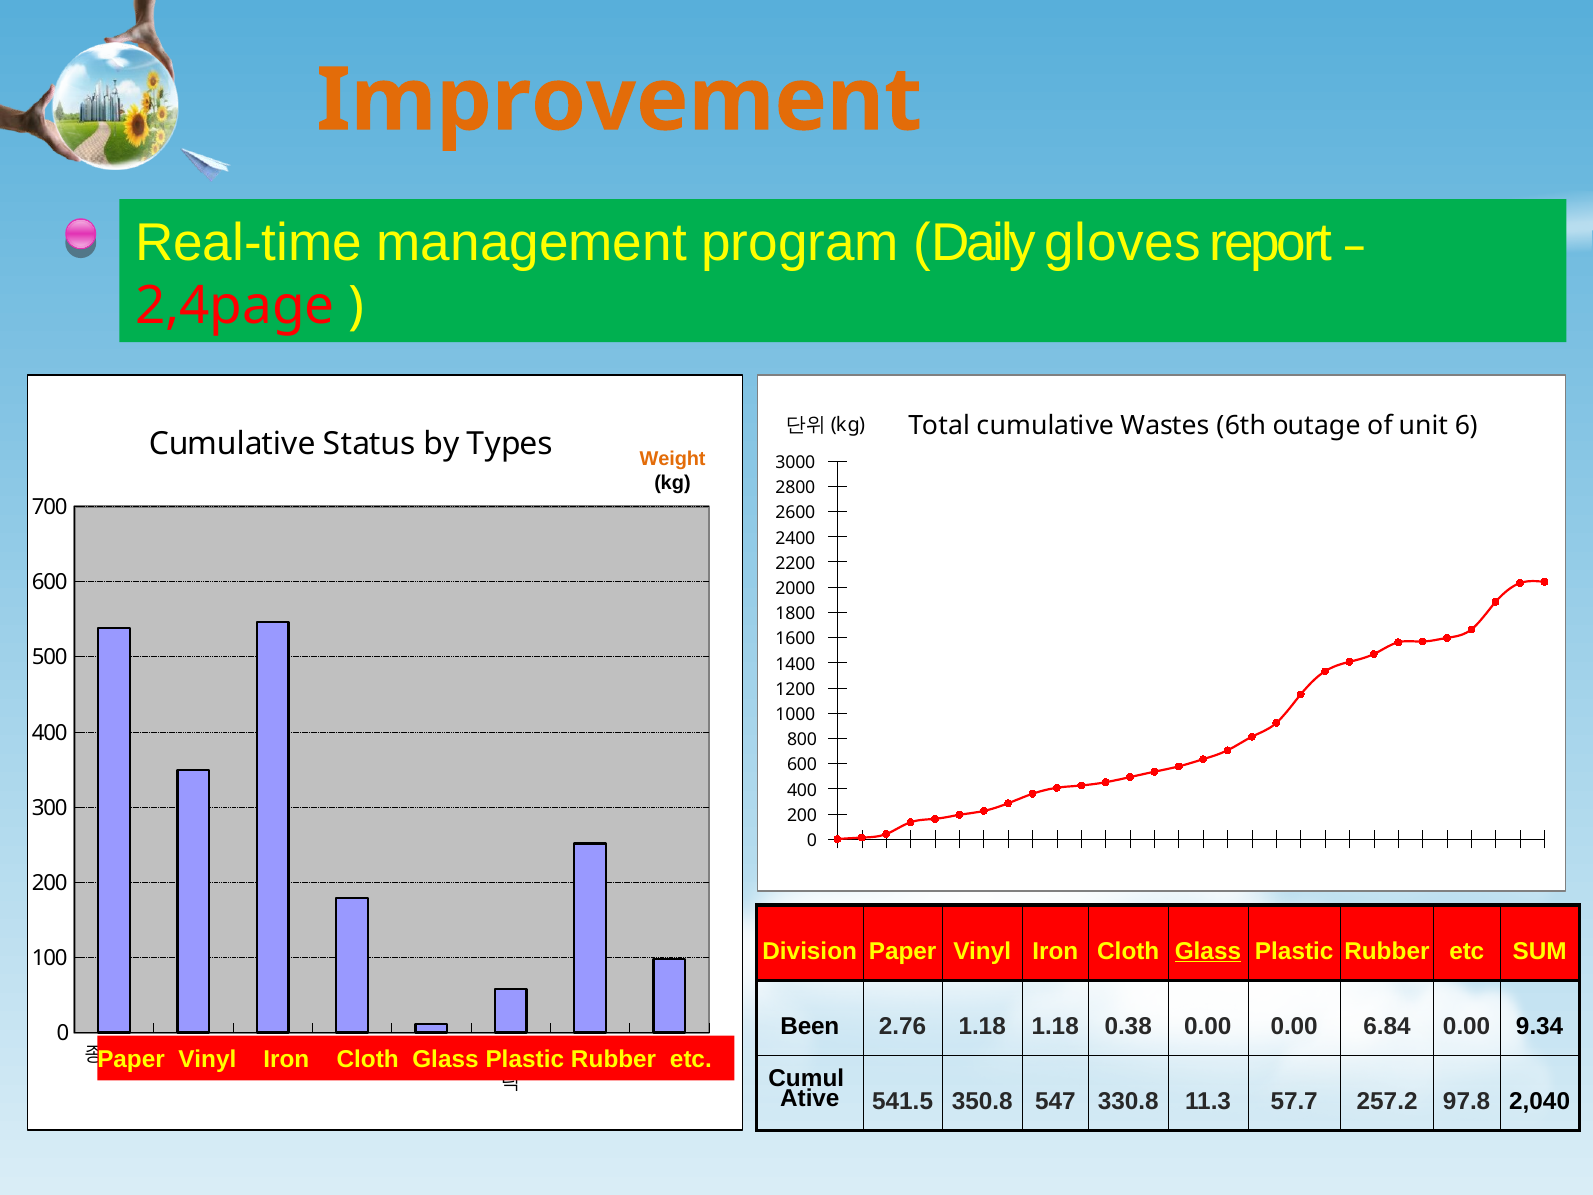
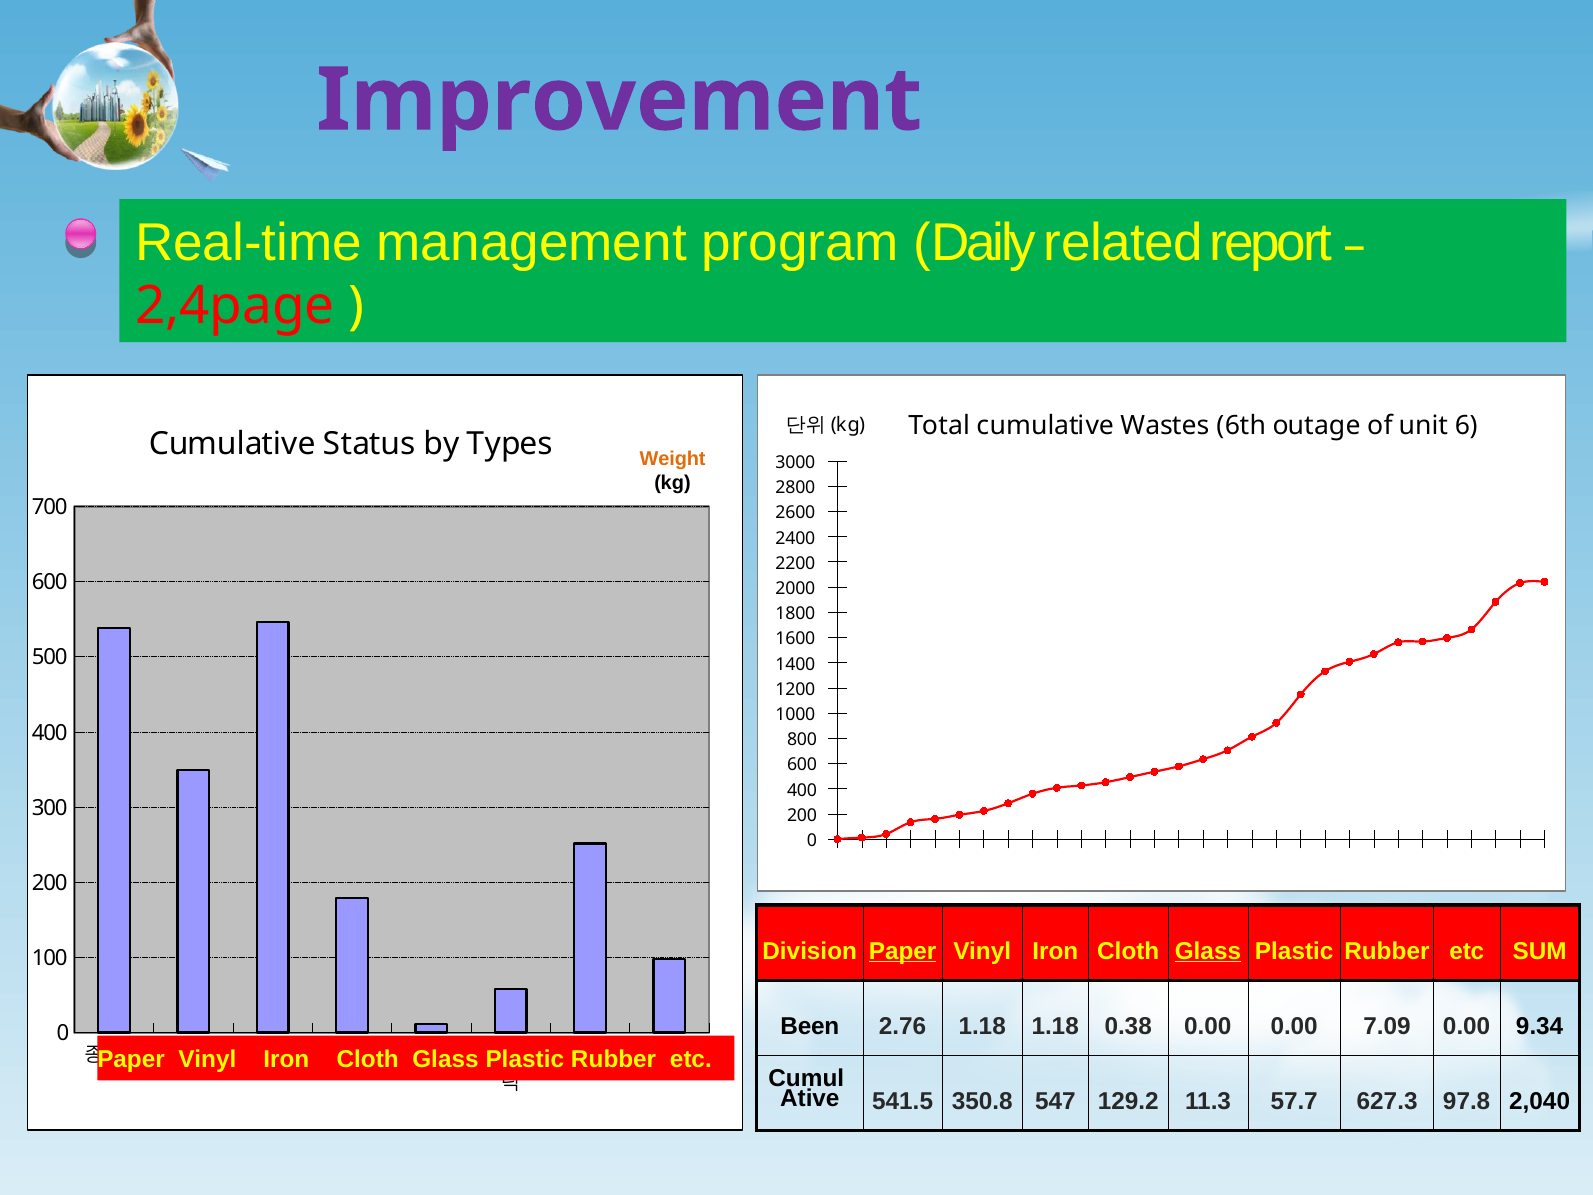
Improvement colour: orange -> purple
gloves: gloves -> related
Paper at (903, 951) underline: none -> present
6.84: 6.84 -> 7.09
330.8: 330.8 -> 129.2
257.2: 257.2 -> 627.3
